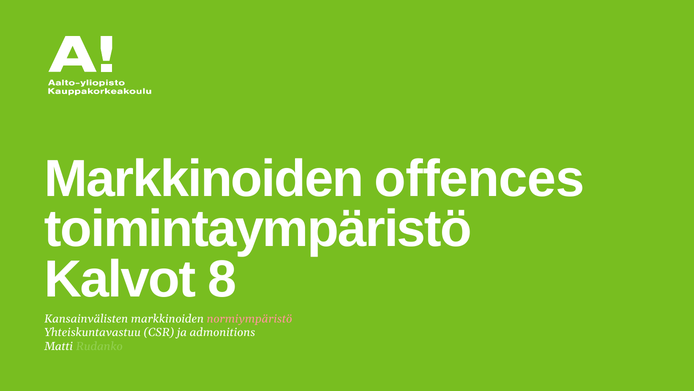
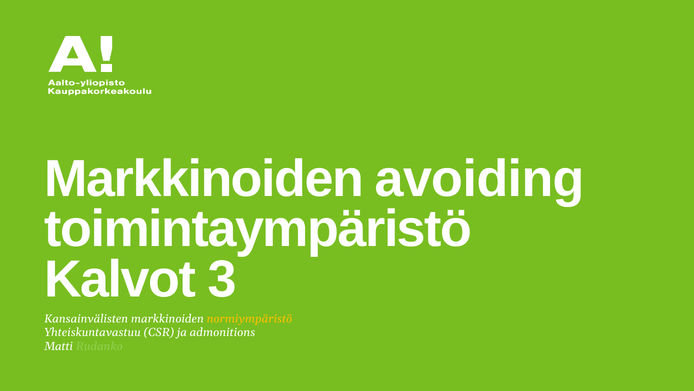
offences: offences -> avoiding
8: 8 -> 3
normiympäristö colour: pink -> yellow
